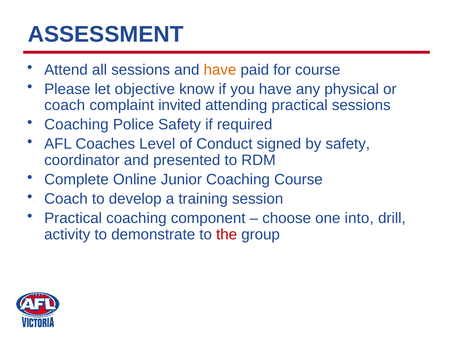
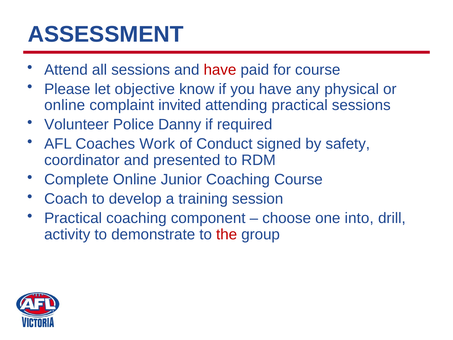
have at (220, 70) colour: orange -> red
coach at (65, 105): coach -> online
Coaching at (76, 125): Coaching -> Volunteer
Police Safety: Safety -> Danny
Level: Level -> Work
